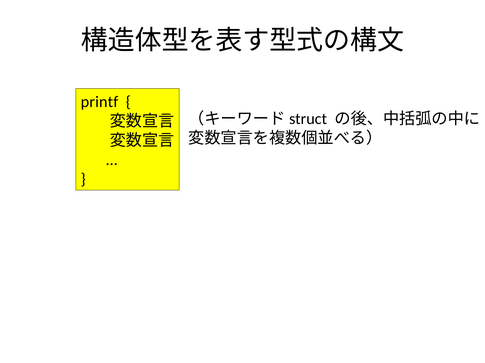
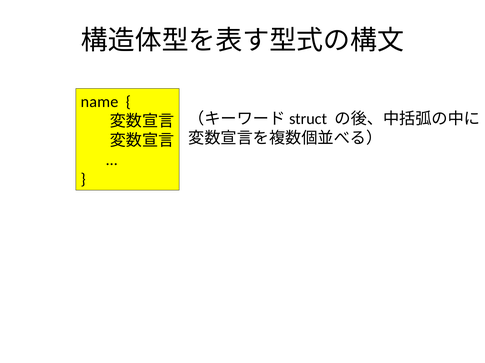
printf: printf -> name
